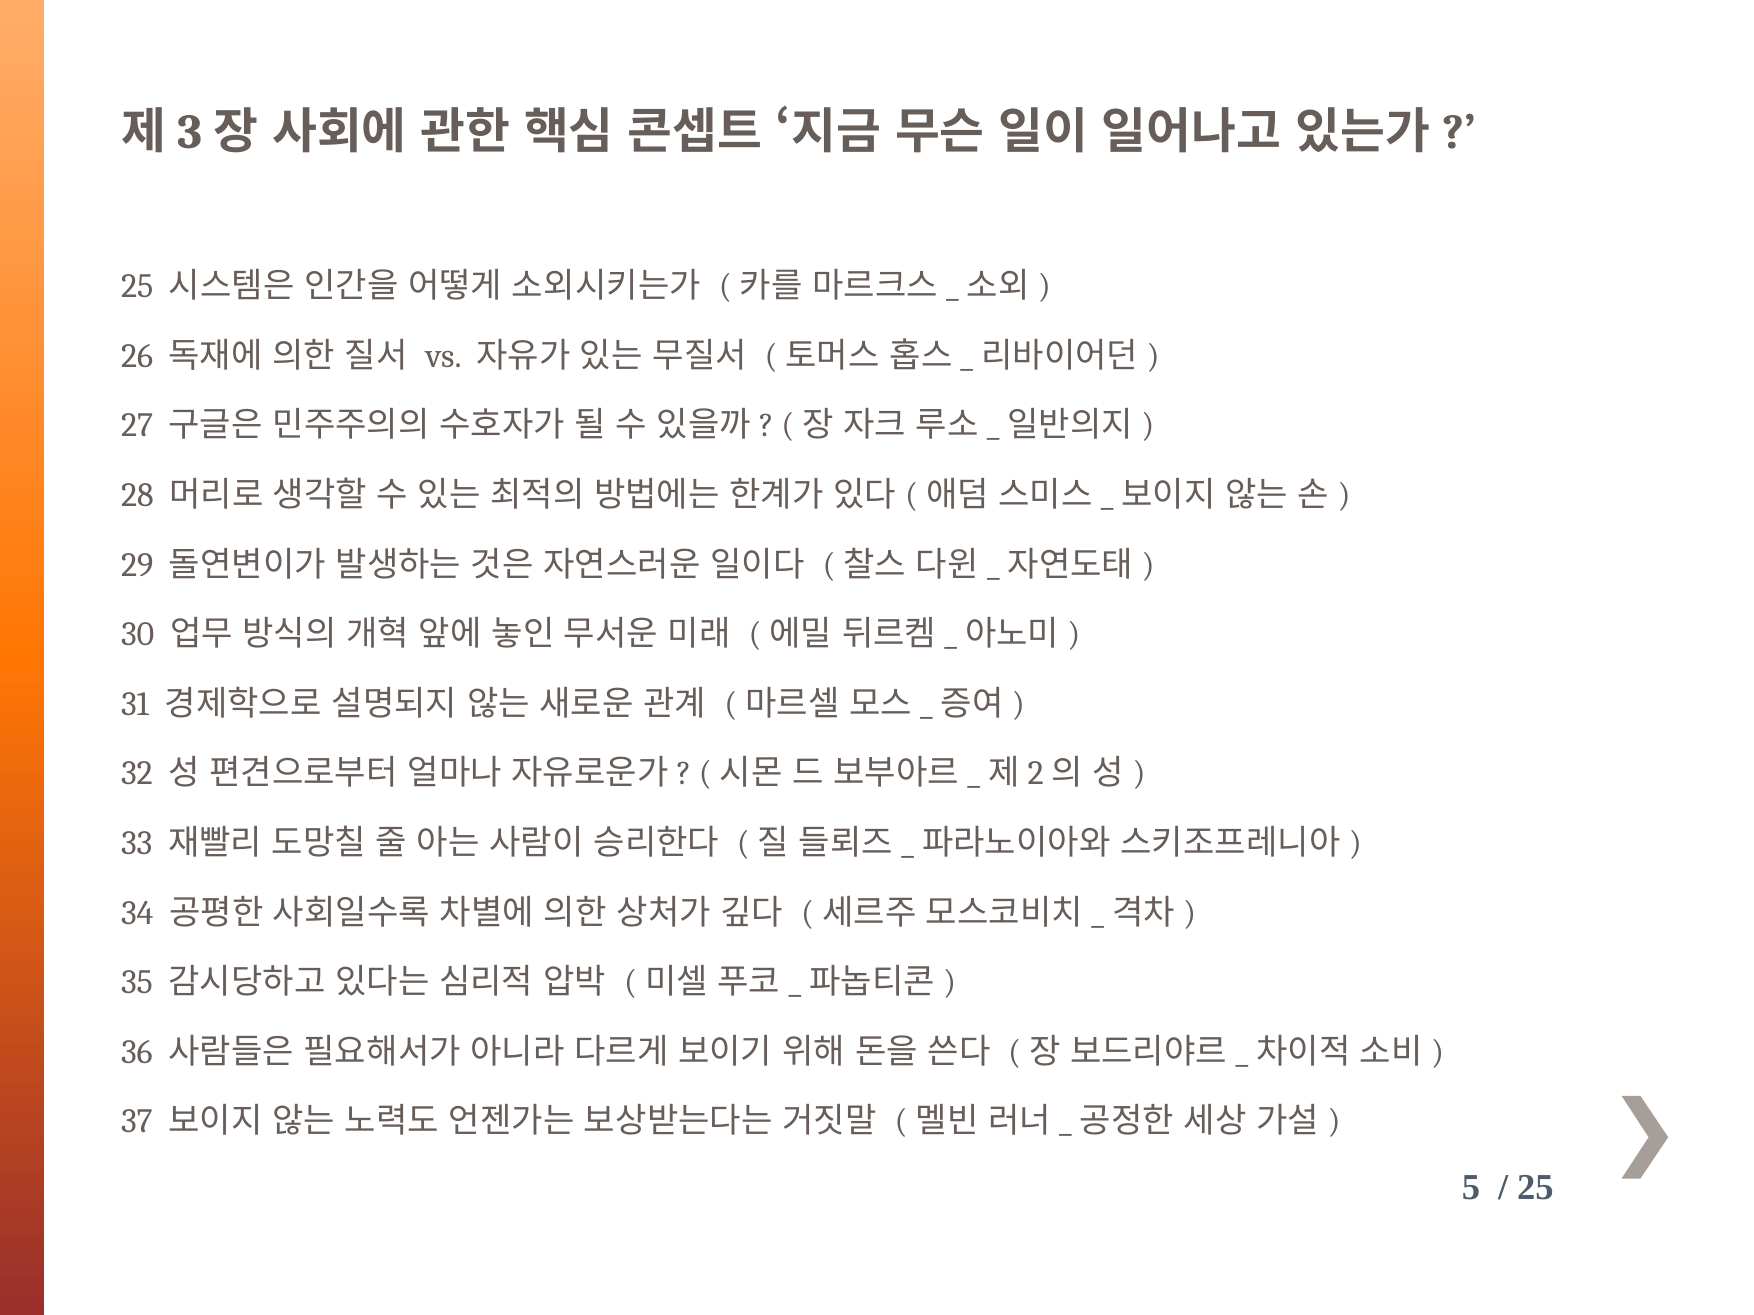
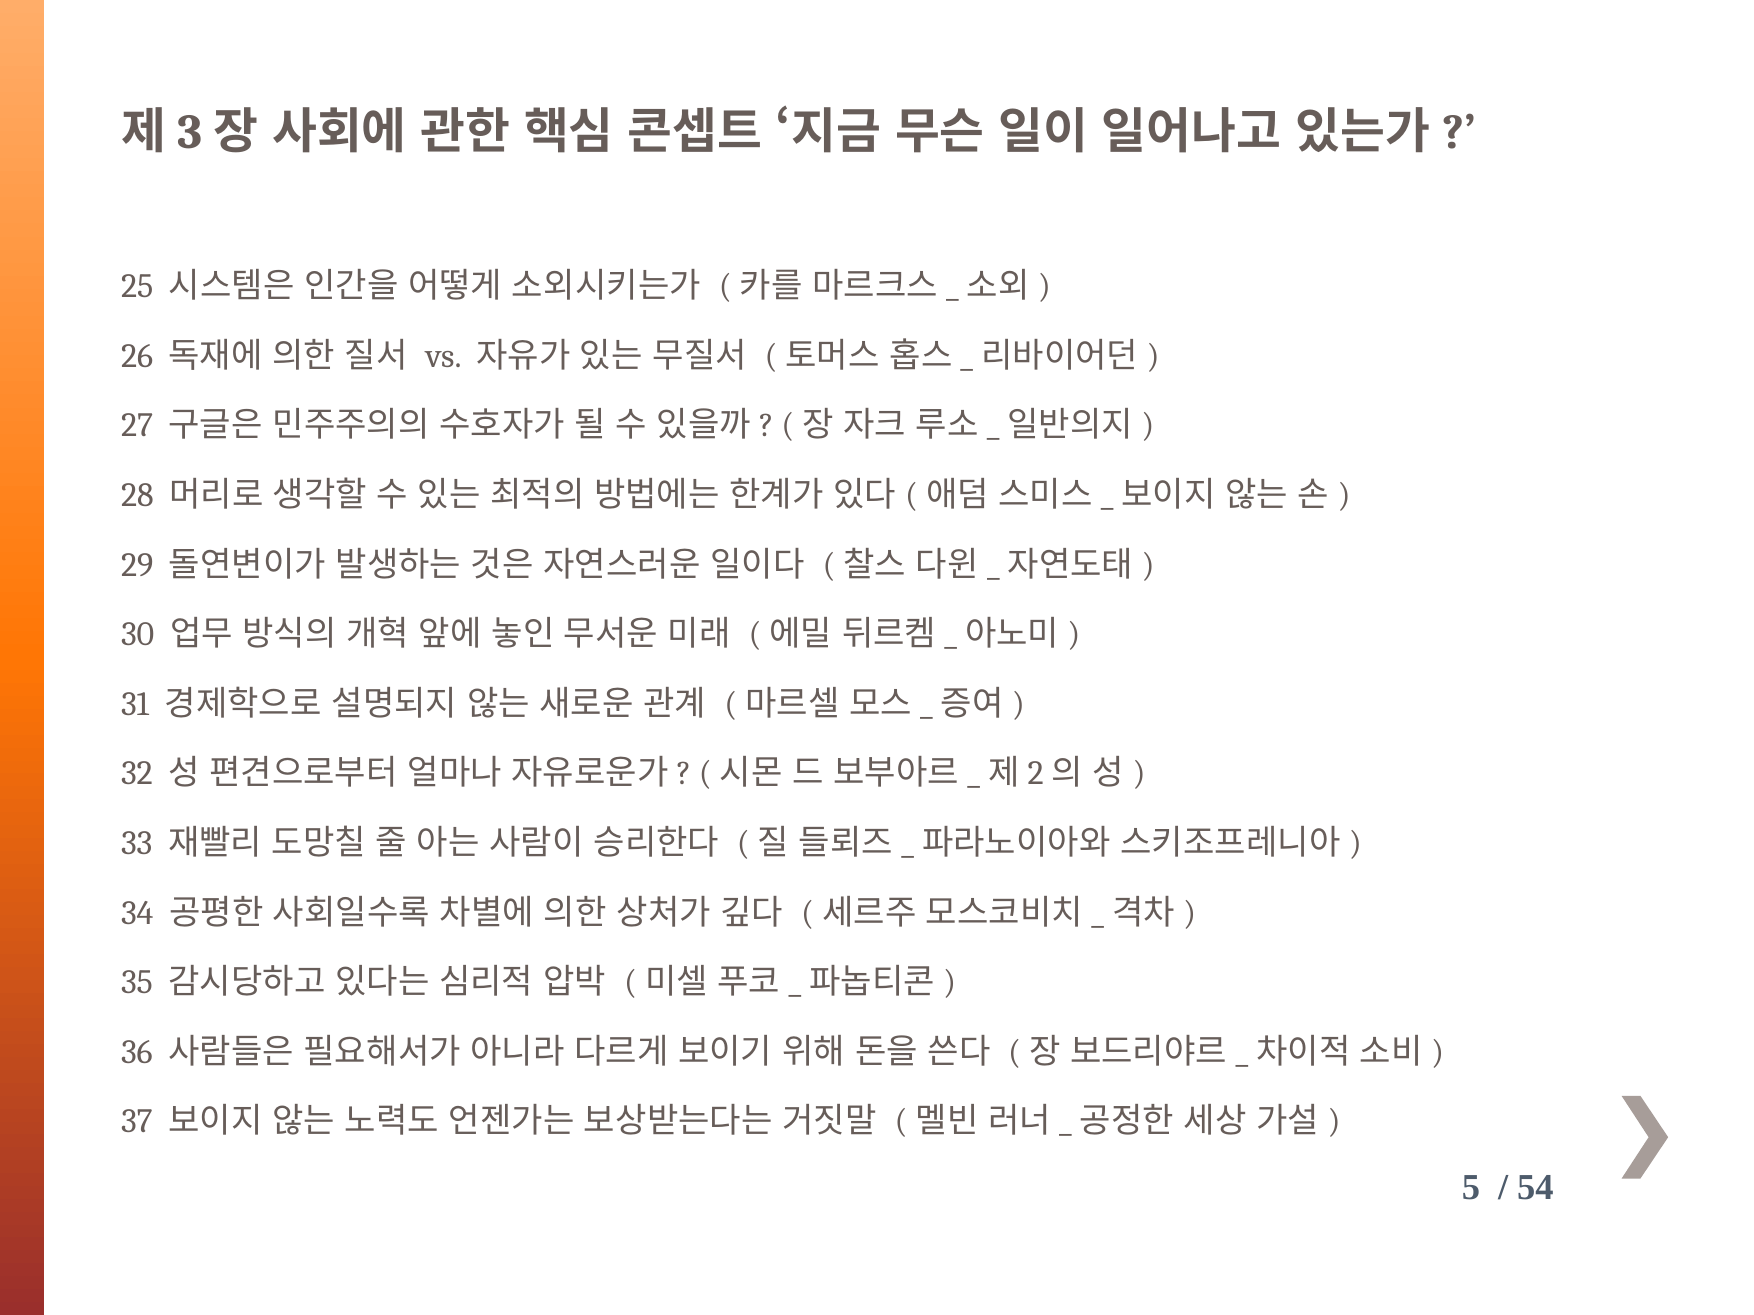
25 at (1535, 1188): 25 -> 54
